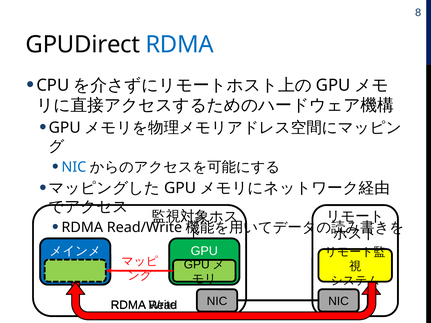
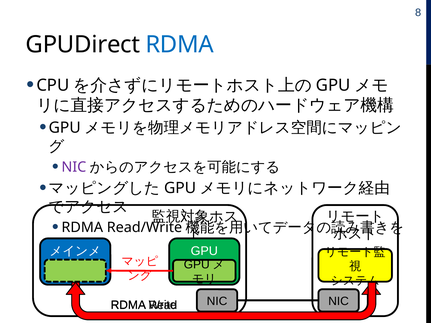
NIC at (74, 167) colour: blue -> purple
